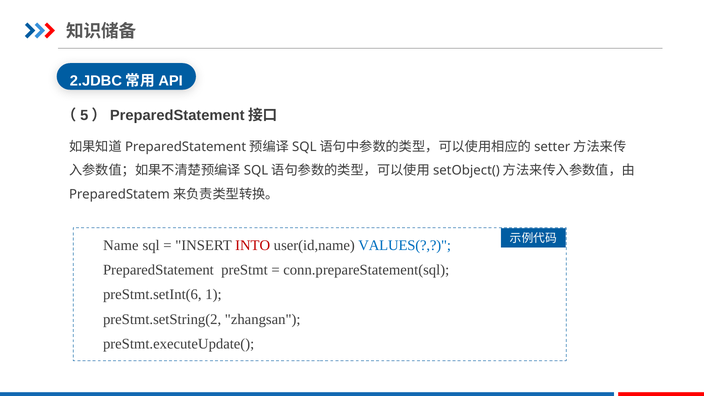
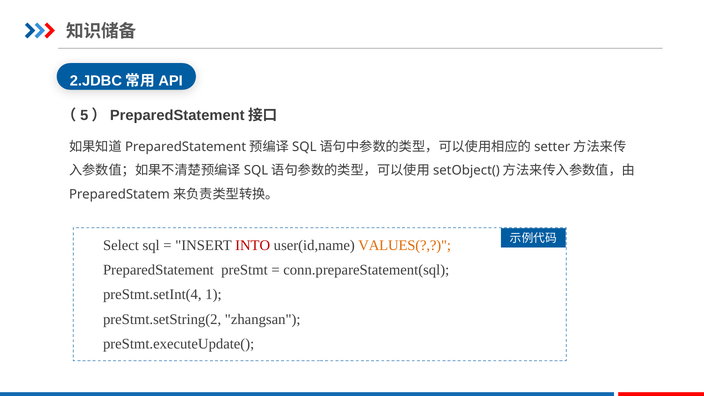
Name: Name -> Select
VALUES( colour: blue -> orange
preStmt.setInt(6: preStmt.setInt(6 -> preStmt.setInt(4
